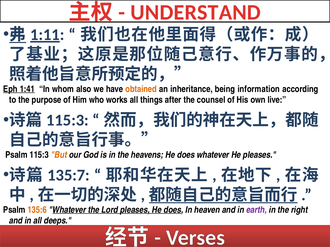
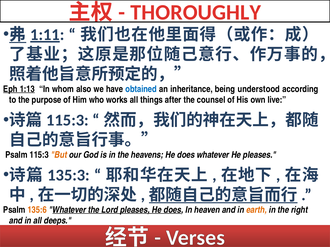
UNDERSTAND: UNDERSTAND -> THOROUGHLY
1:41: 1:41 -> 1:13
obtained colour: orange -> blue
information: information -> understood
135:7: 135:7 -> 135:3
earth colour: purple -> orange
